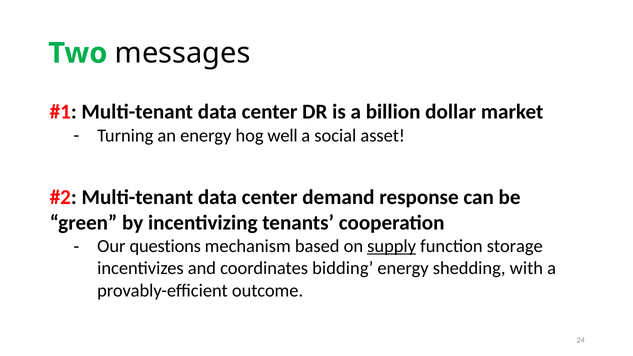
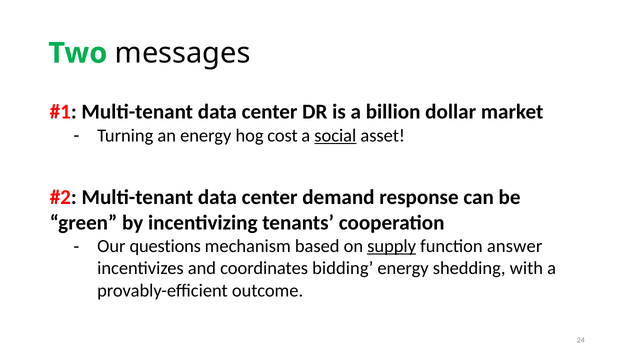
well: well -> cost
social underline: none -> present
storage: storage -> answer
